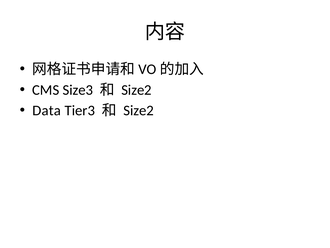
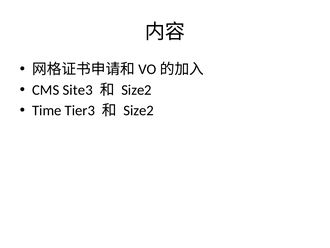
Size3: Size3 -> Site3
Data: Data -> Time
